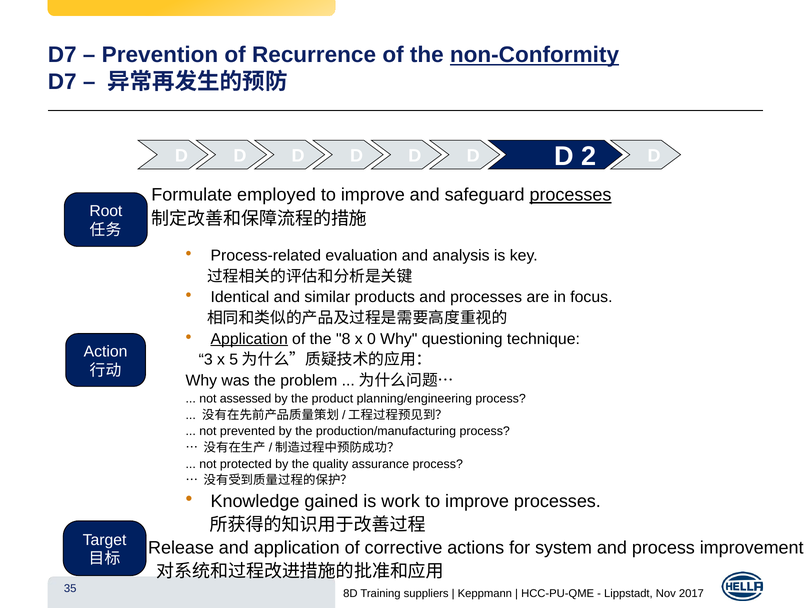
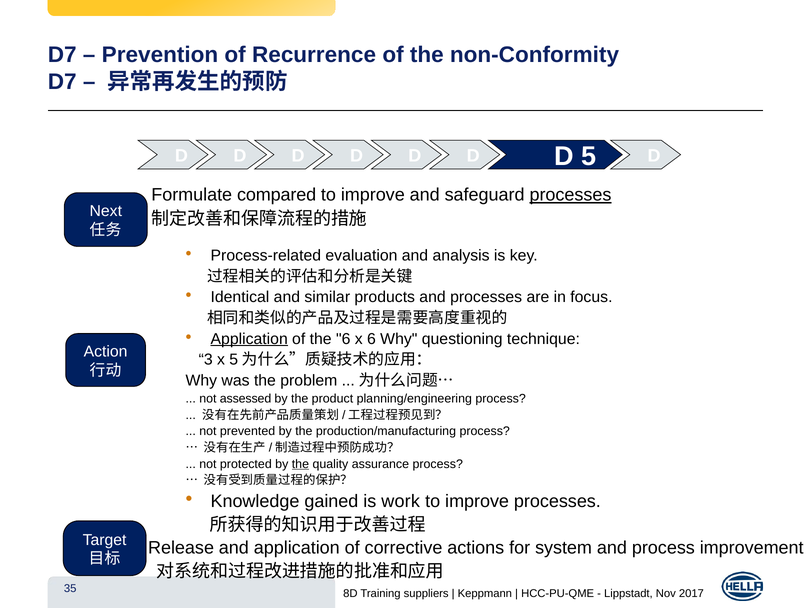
non-Conformity underline: present -> none
2 at (589, 157): 2 -> 5
employed: employed -> compared
Root: Root -> Next
the 8: 8 -> 6
x 0: 0 -> 6
the at (300, 464) underline: none -> present
